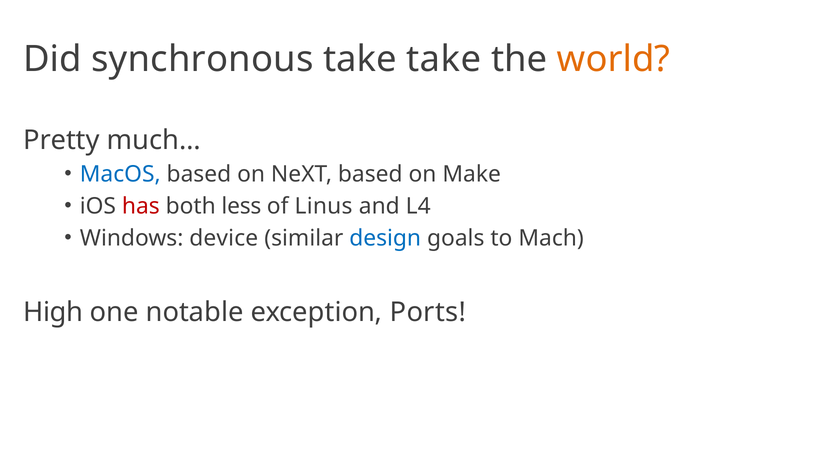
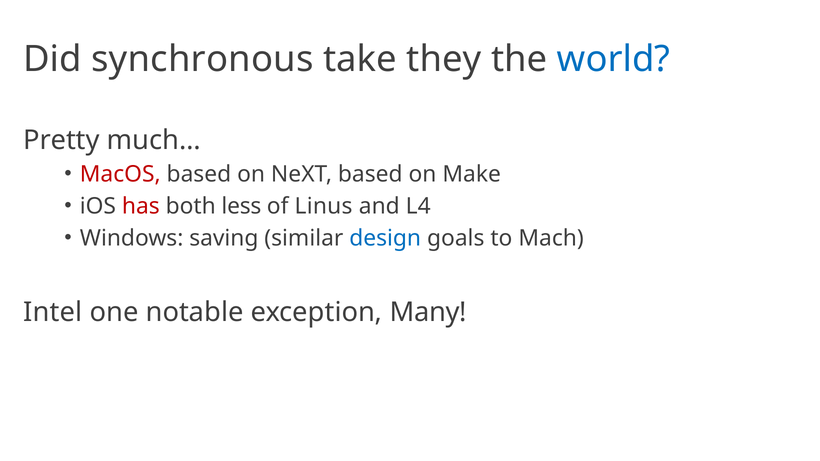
take take: take -> they
world colour: orange -> blue
MacOS colour: blue -> red
device: device -> saving
High: High -> Intel
Ports: Ports -> Many
